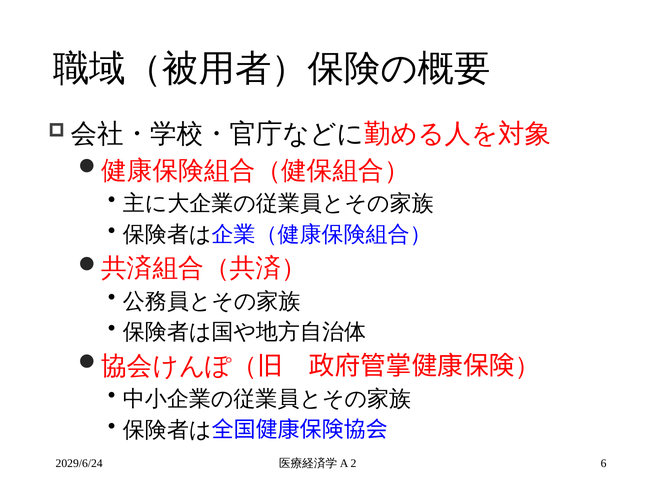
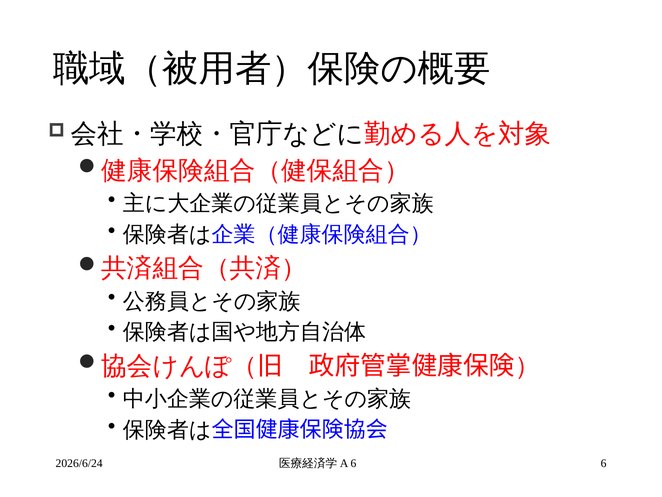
2029/6/24: 2029/6/24 -> 2026/6/24
2 at (354, 463): 2 -> 6
